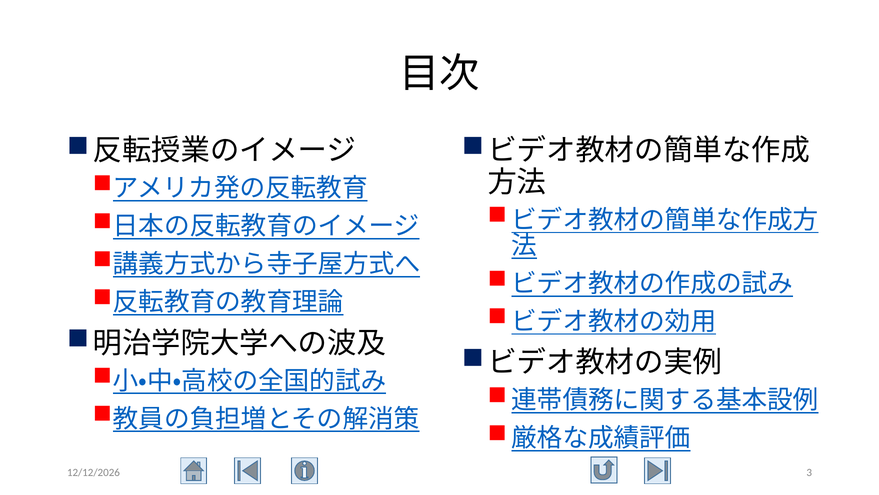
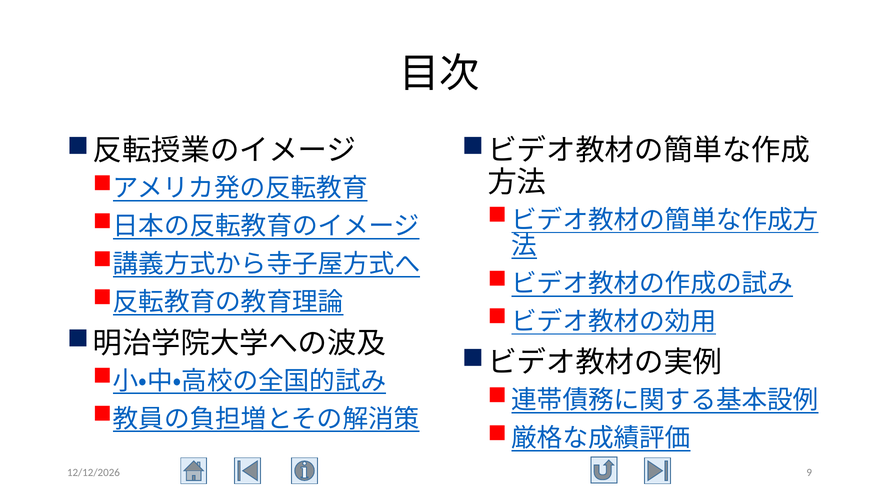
3: 3 -> 9
